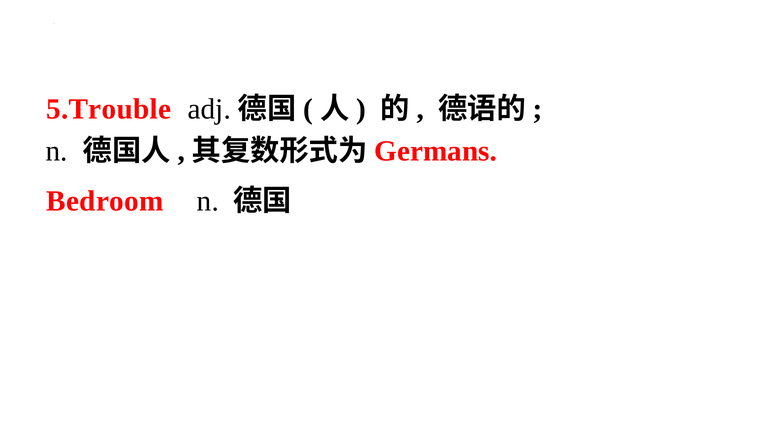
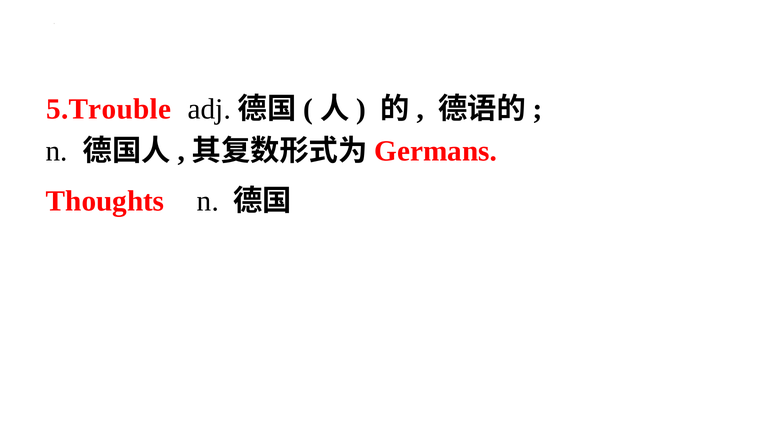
Bedroom: Bedroom -> Thoughts
